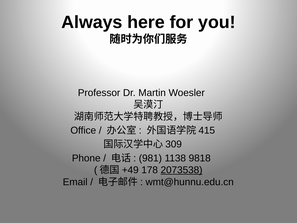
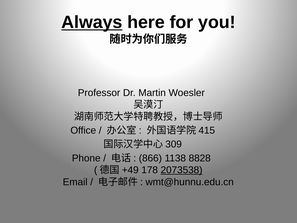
Always underline: none -> present
981: 981 -> 866
9818: 9818 -> 8828
